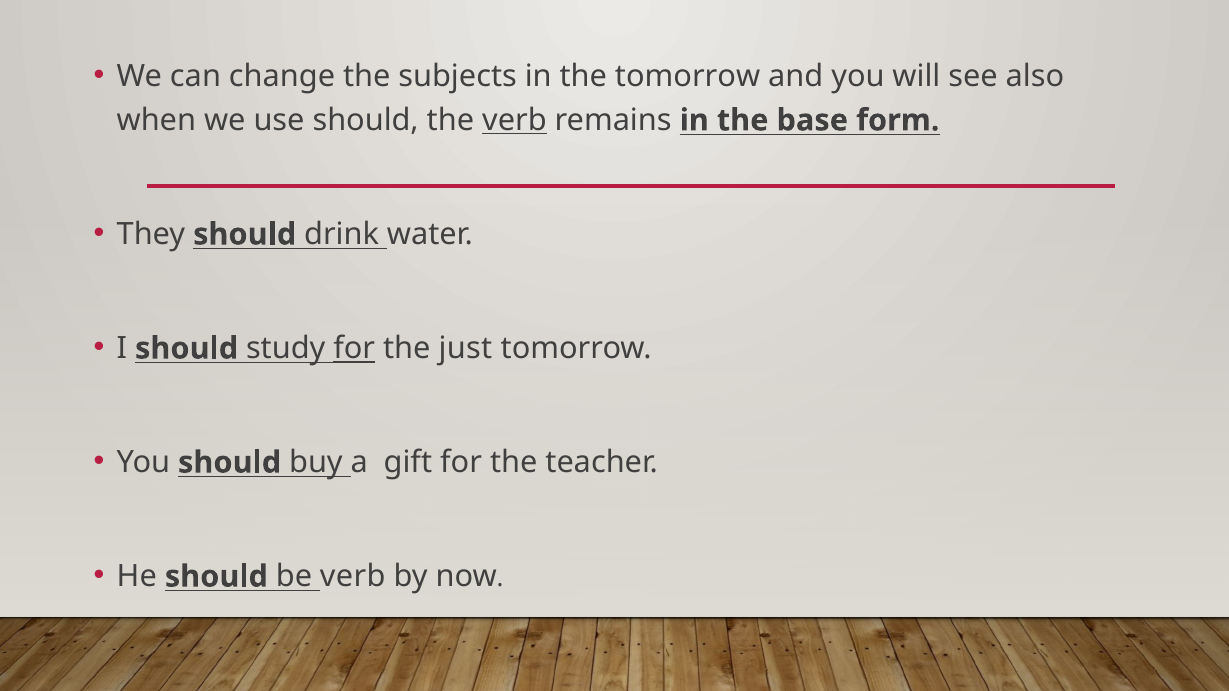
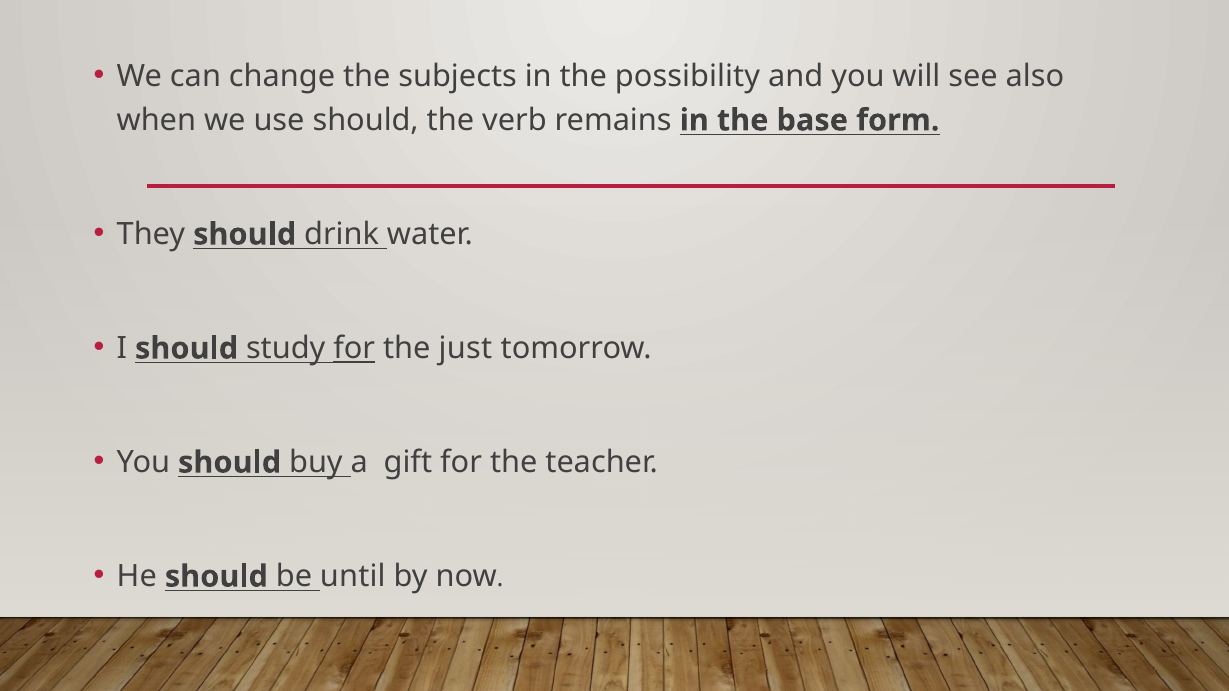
the tomorrow: tomorrow -> possibility
verb at (514, 120) underline: present -> none
be verb: verb -> until
